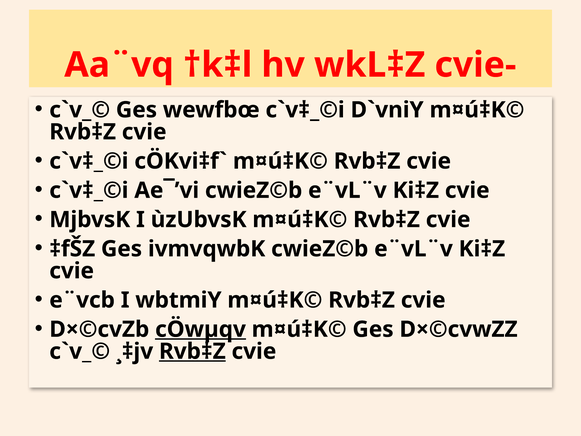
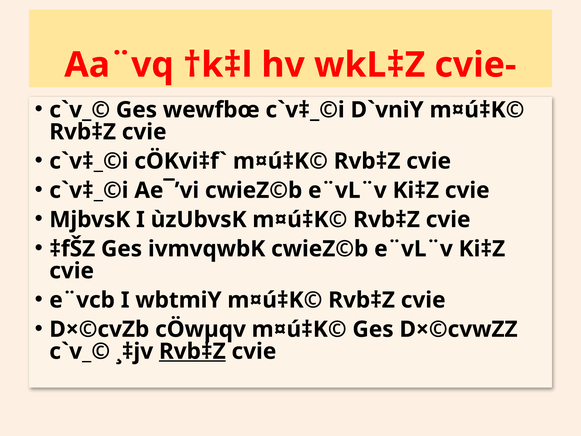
cÖwµqv underline: present -> none
